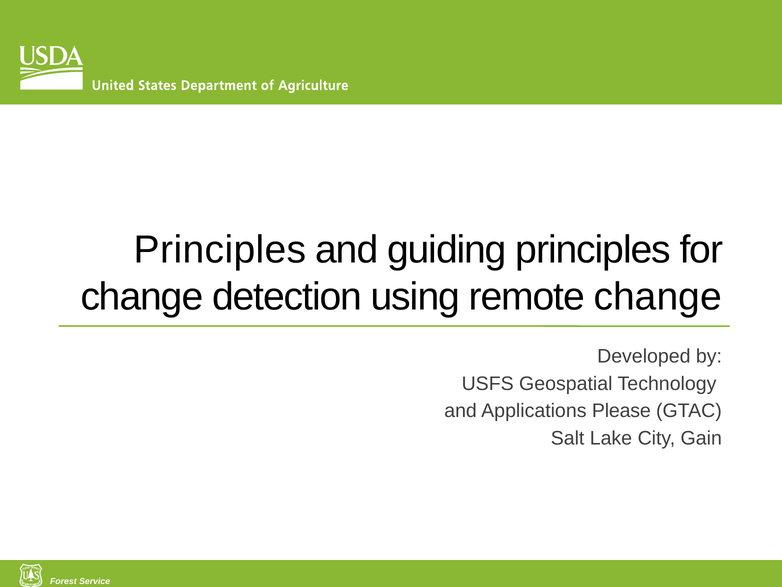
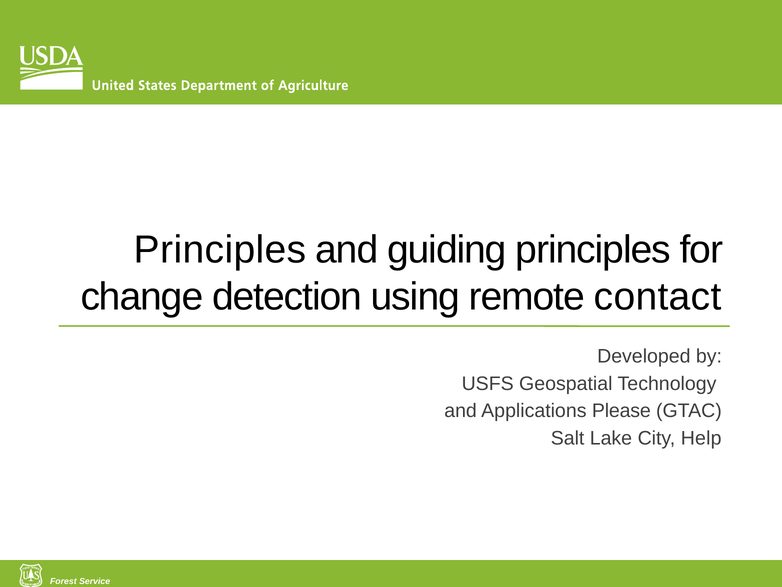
remote change: change -> contact
Gain: Gain -> Help
